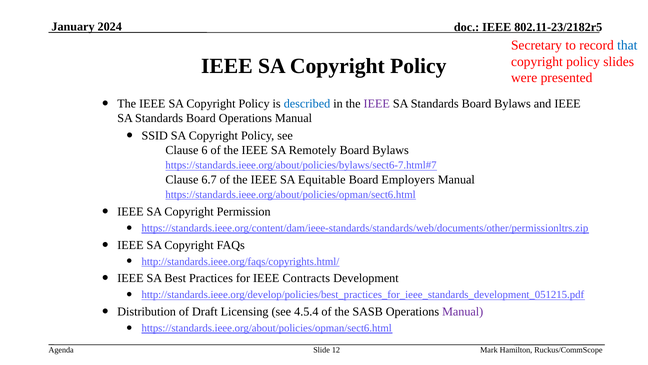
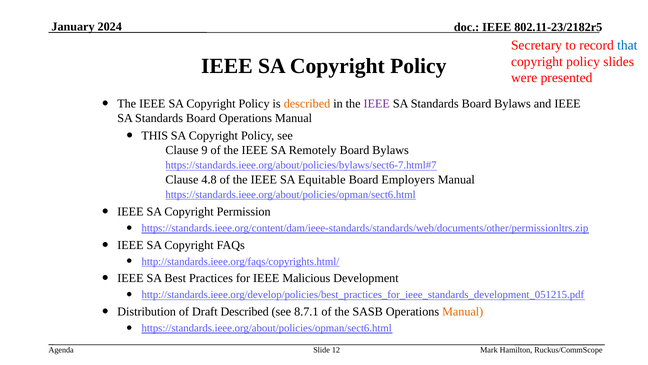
described at (307, 104) colour: blue -> orange
SSID: SSID -> THIS
6: 6 -> 9
6.7: 6.7 -> 4.8
Contracts: Contracts -> Malicious
Draft Licensing: Licensing -> Described
4.5.4: 4.5.4 -> 8.7.1
Manual at (463, 311) colour: purple -> orange
